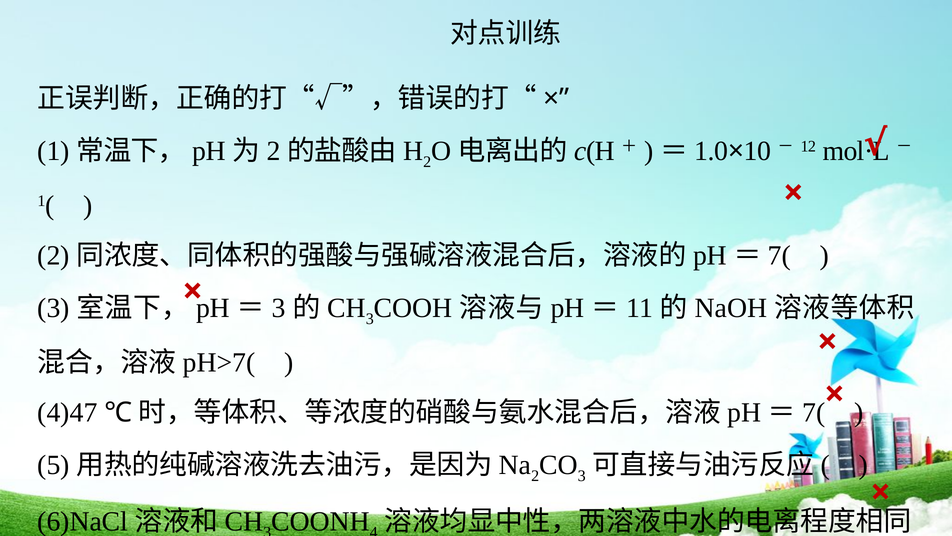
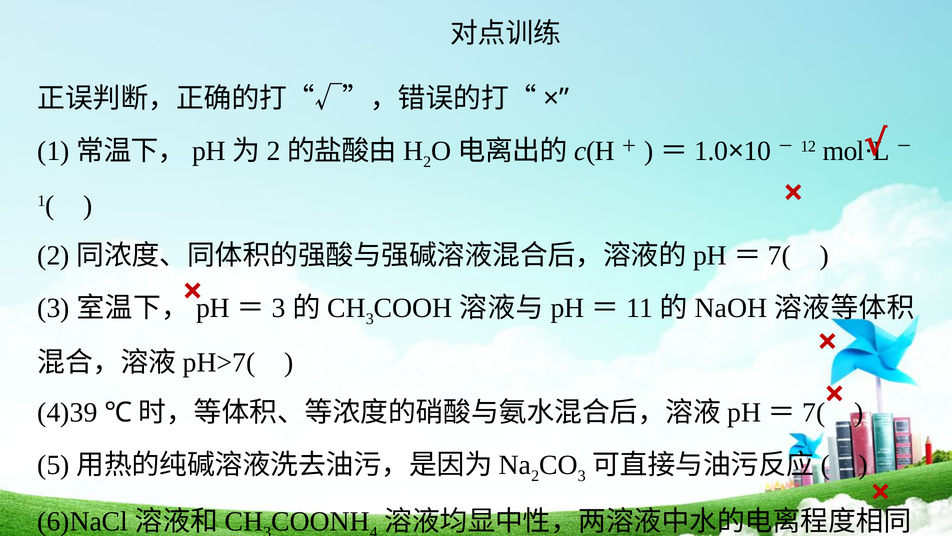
4)47: 4)47 -> 4)39
